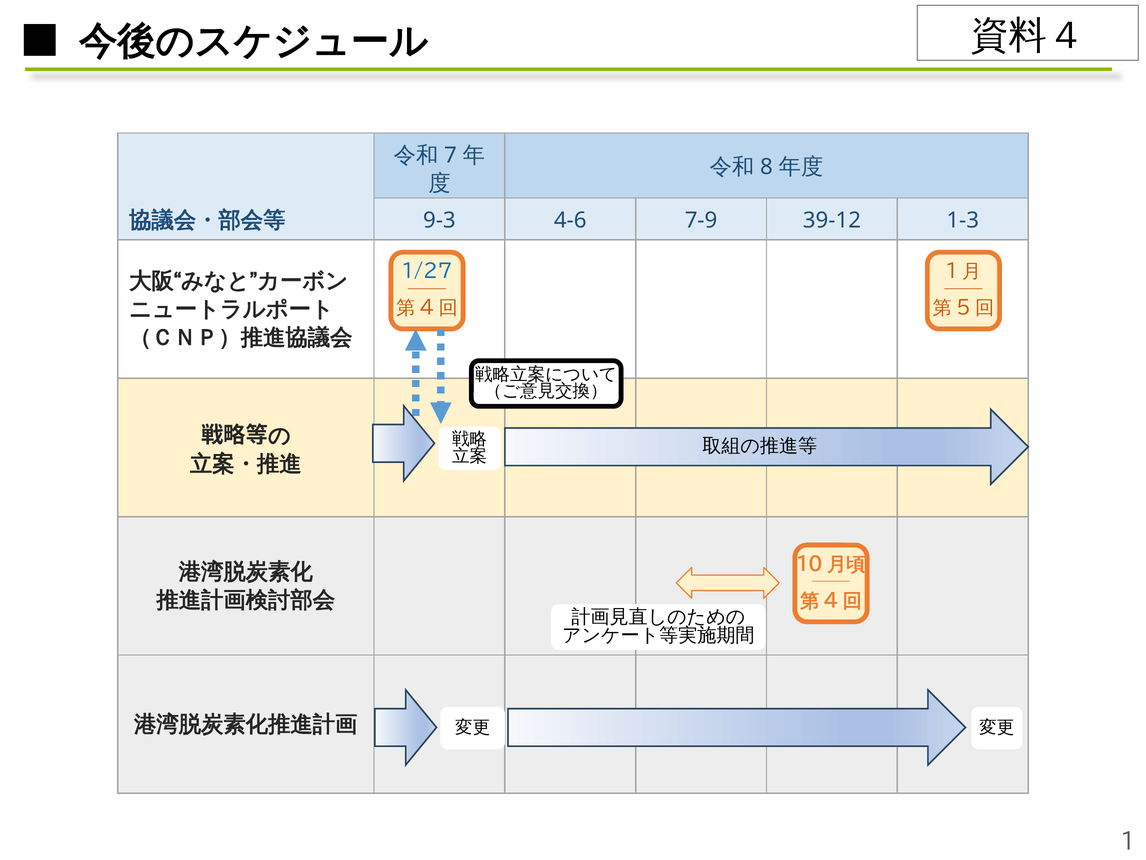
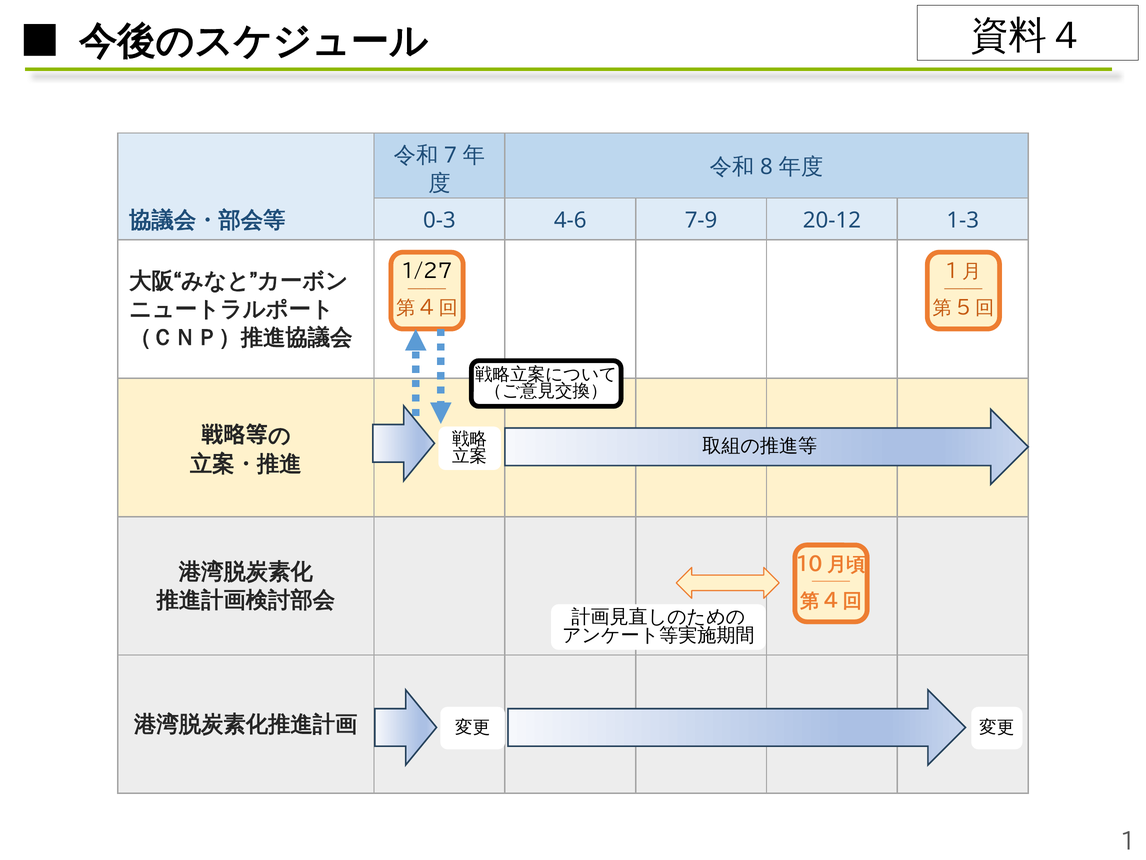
9-3: 9-3 -> 0-3
39-12: 39-12 -> 20-12
1/27 colour: blue -> black
